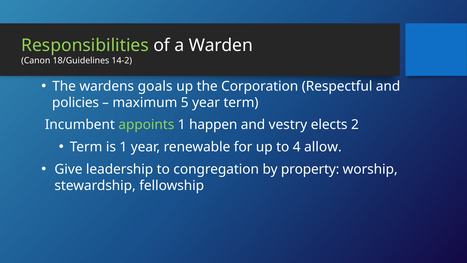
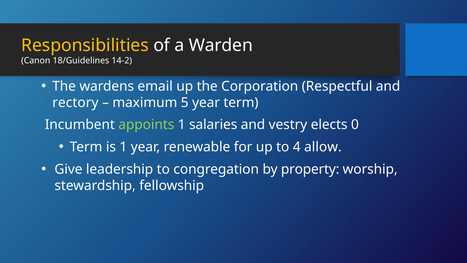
Responsibilities colour: light green -> yellow
goals: goals -> email
policies: policies -> rectory
happen: happen -> salaries
2: 2 -> 0
